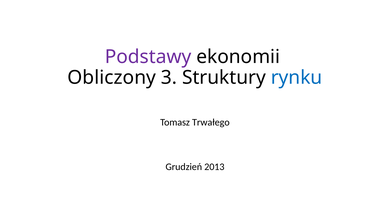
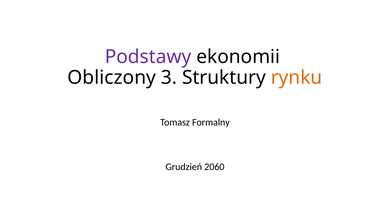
rynku colour: blue -> orange
Trwałego: Trwałego -> Formalny
2013: 2013 -> 2060
